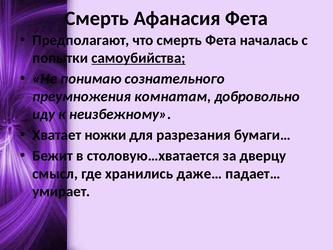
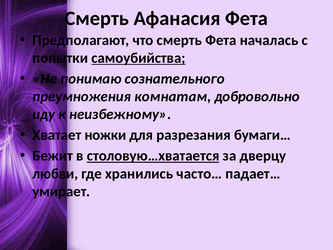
столовую…хватается underline: none -> present
смысл: смысл -> любви
даже…: даже… -> часто…
